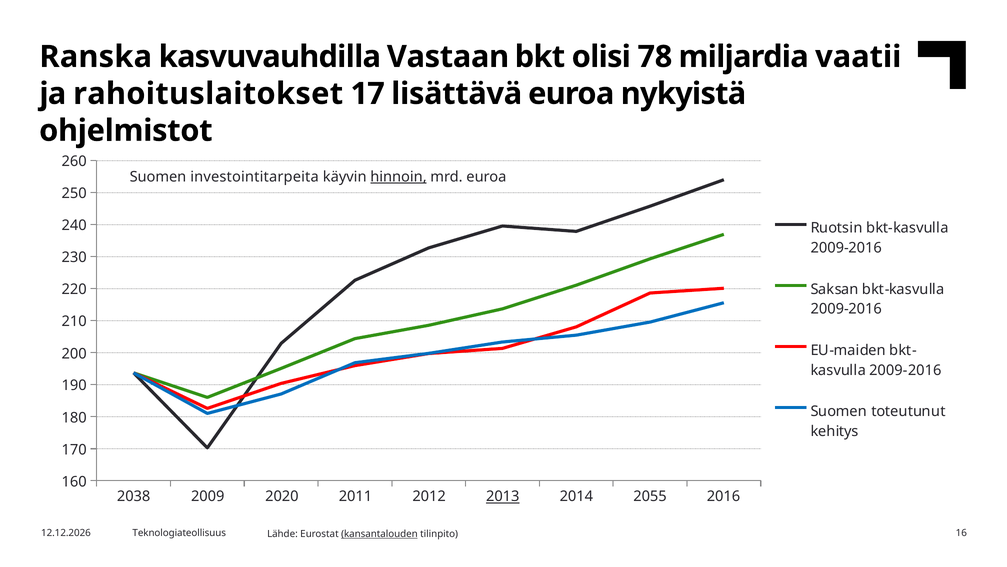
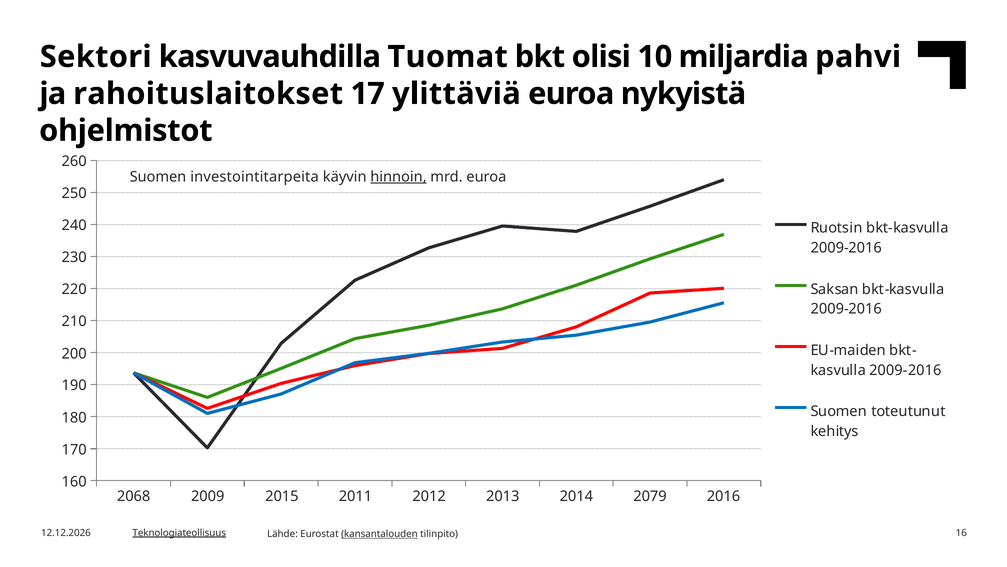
Ranska: Ranska -> Sektori
Vastaan: Vastaan -> Tuomat
78: 78 -> 10
vaatii: vaatii -> pahvi
lisättävä: lisättävä -> ylittäviä
2038: 2038 -> 2068
2020: 2020 -> 2015
2013 underline: present -> none
2055: 2055 -> 2079
Teknologiateollisuus underline: none -> present
